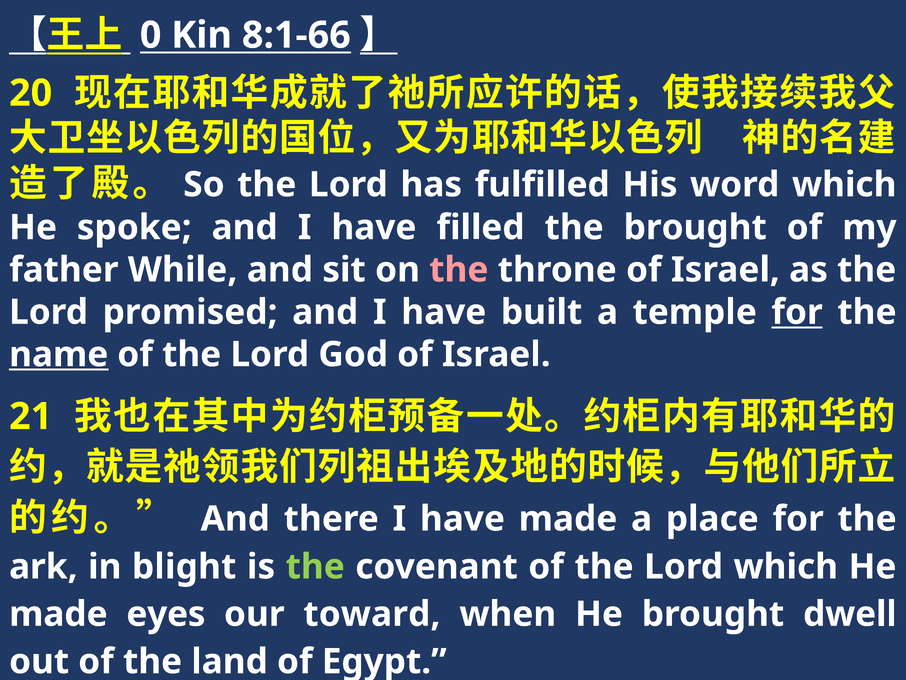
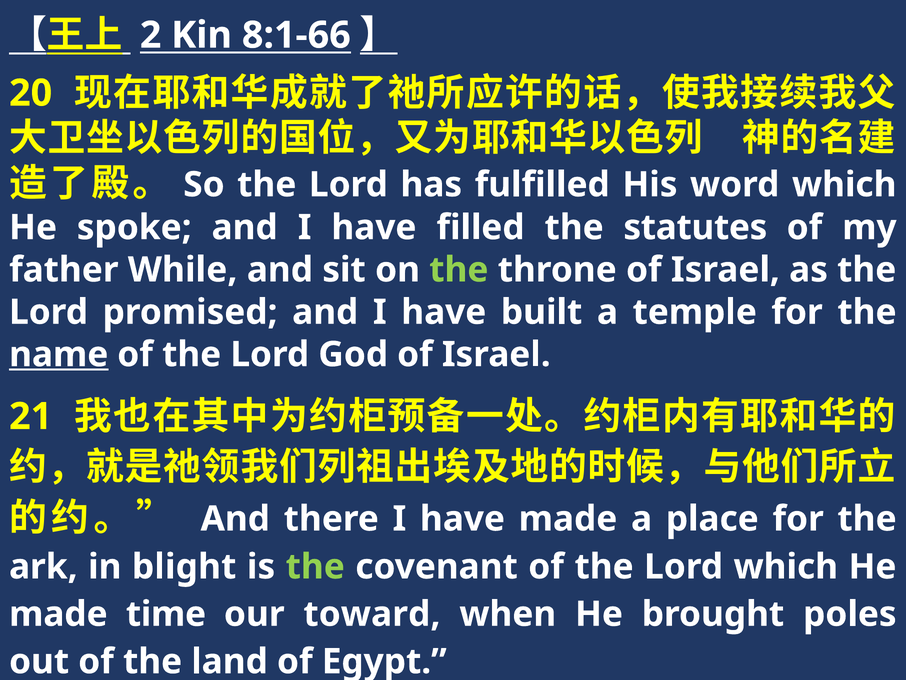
0: 0 -> 2
the brought: brought -> statutes
the at (459, 270) colour: pink -> light green
for at (797, 312) underline: present -> none
eyes: eyes -> time
dwell: dwell -> poles
